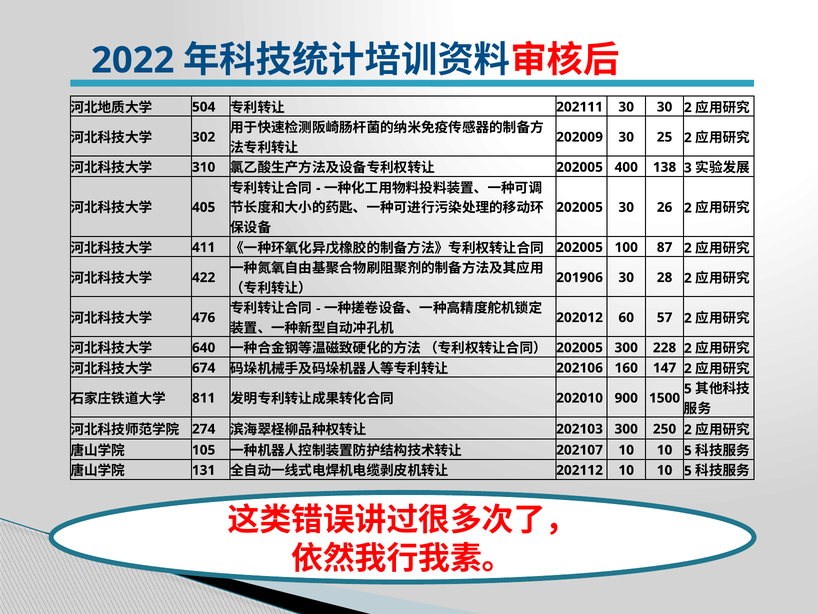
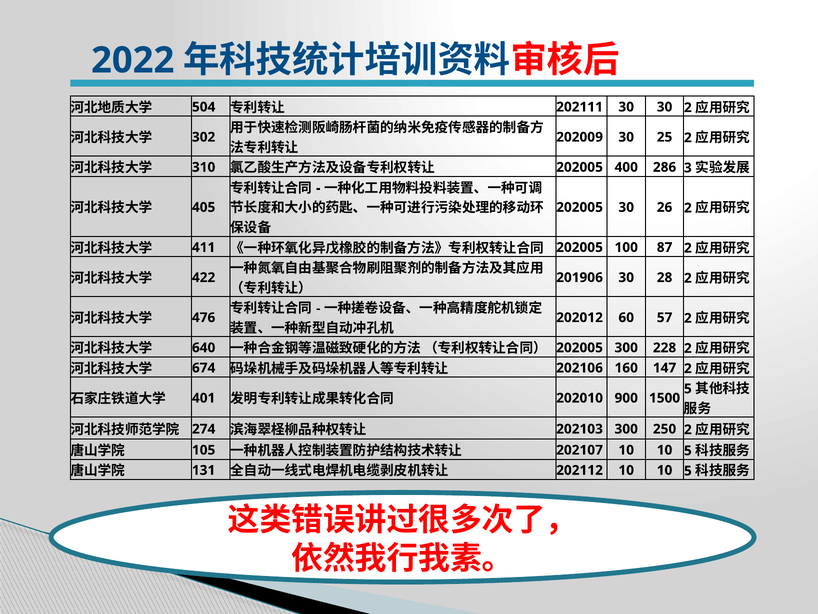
138: 138 -> 286
811: 811 -> 401
